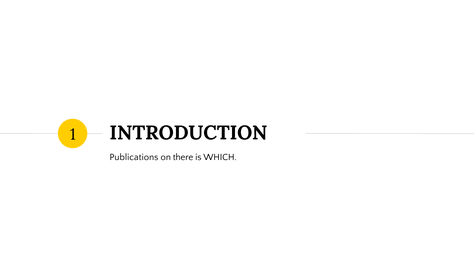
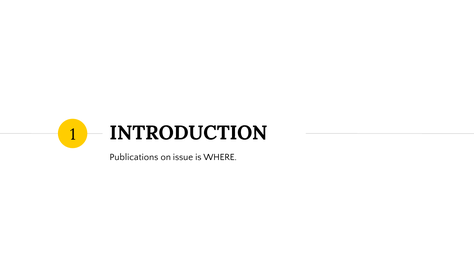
there: there -> issue
WHICH: WHICH -> WHERE
